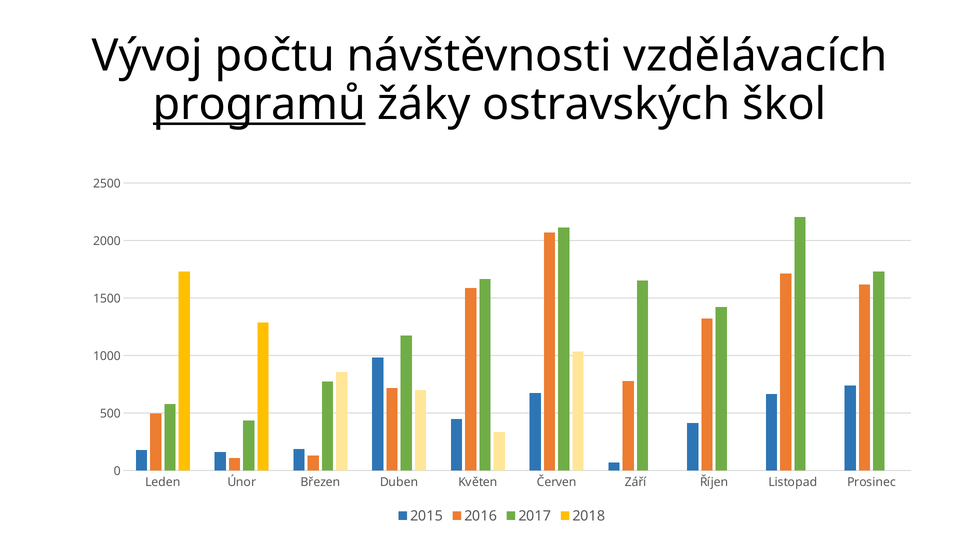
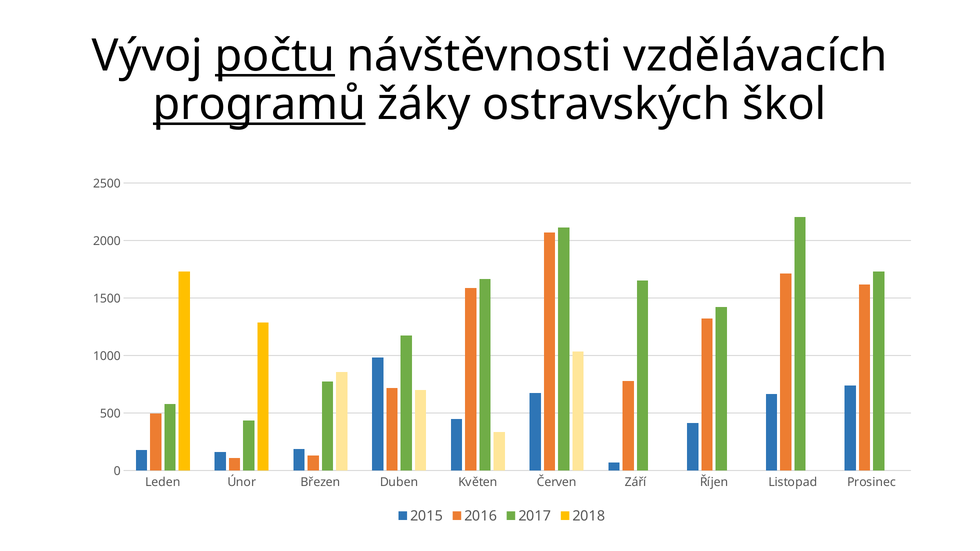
počtu underline: none -> present
